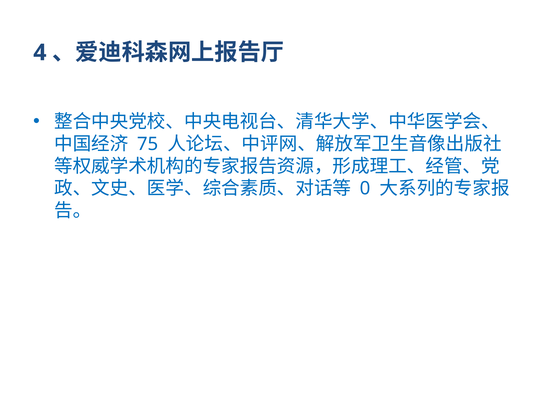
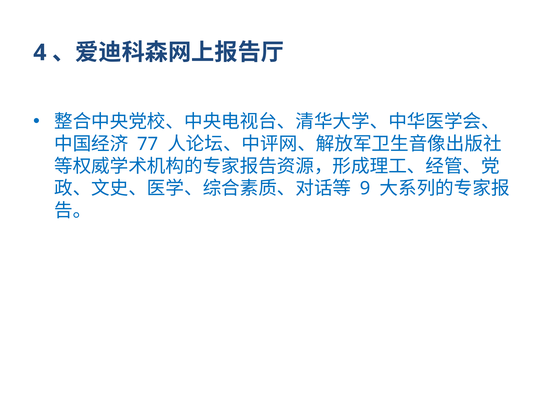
75: 75 -> 77
0: 0 -> 9
